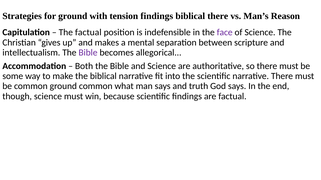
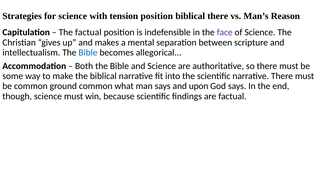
for ground: ground -> science
tension findings: findings -> position
Bible at (88, 53) colour: purple -> blue
truth: truth -> upon
